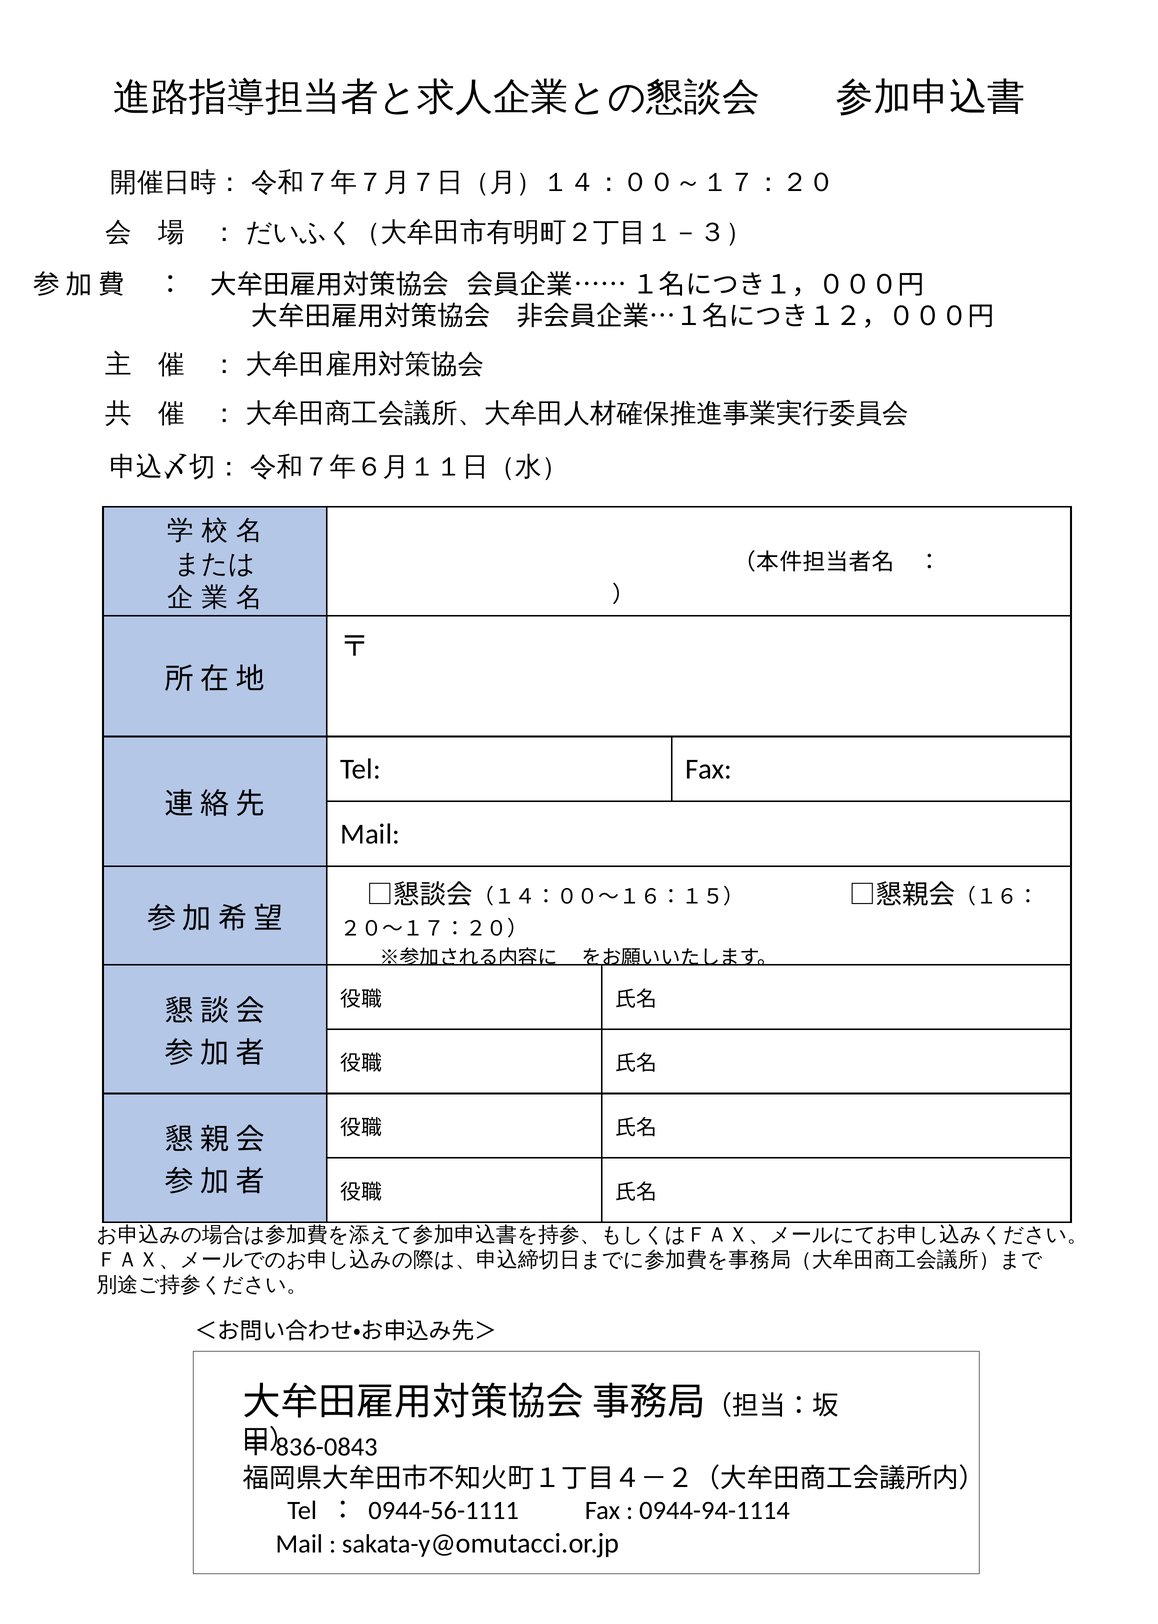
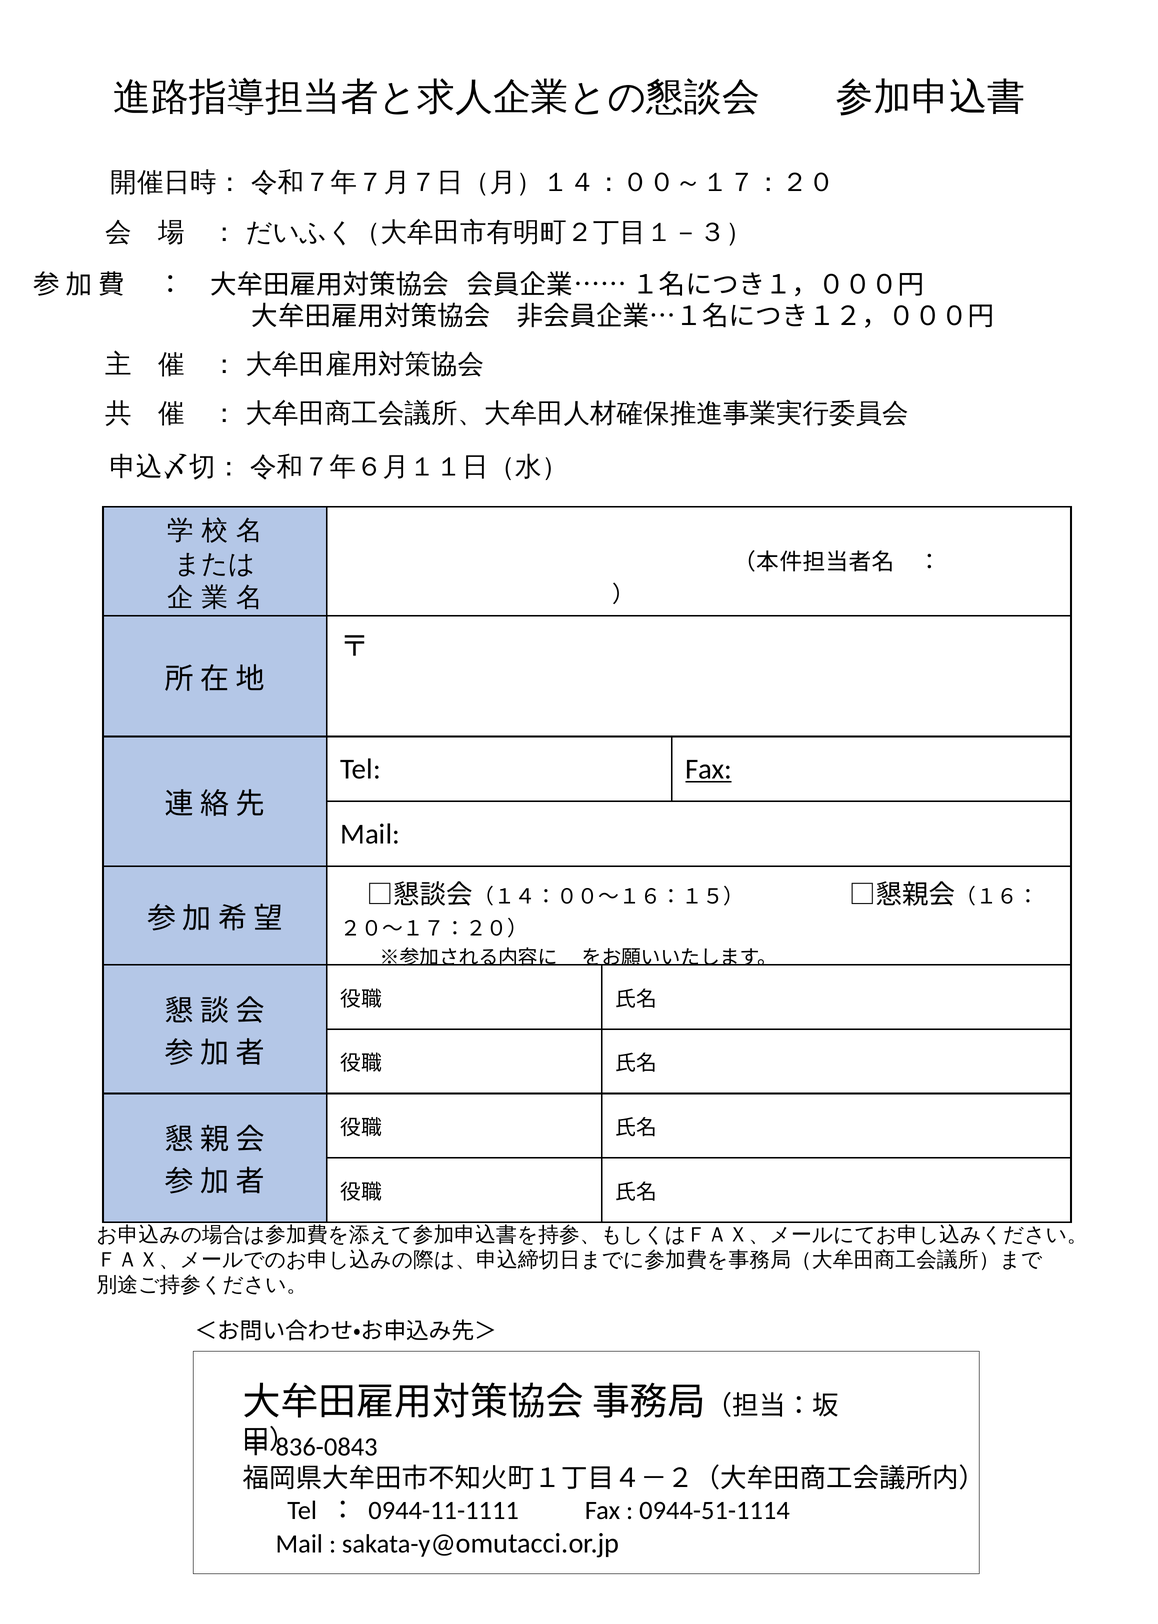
Fax at (709, 770) underline: none -> present
0944-56-1111: 0944-56-1111 -> 0944-11-1111
0944-94-1114: 0944-94-1114 -> 0944-51-1114
